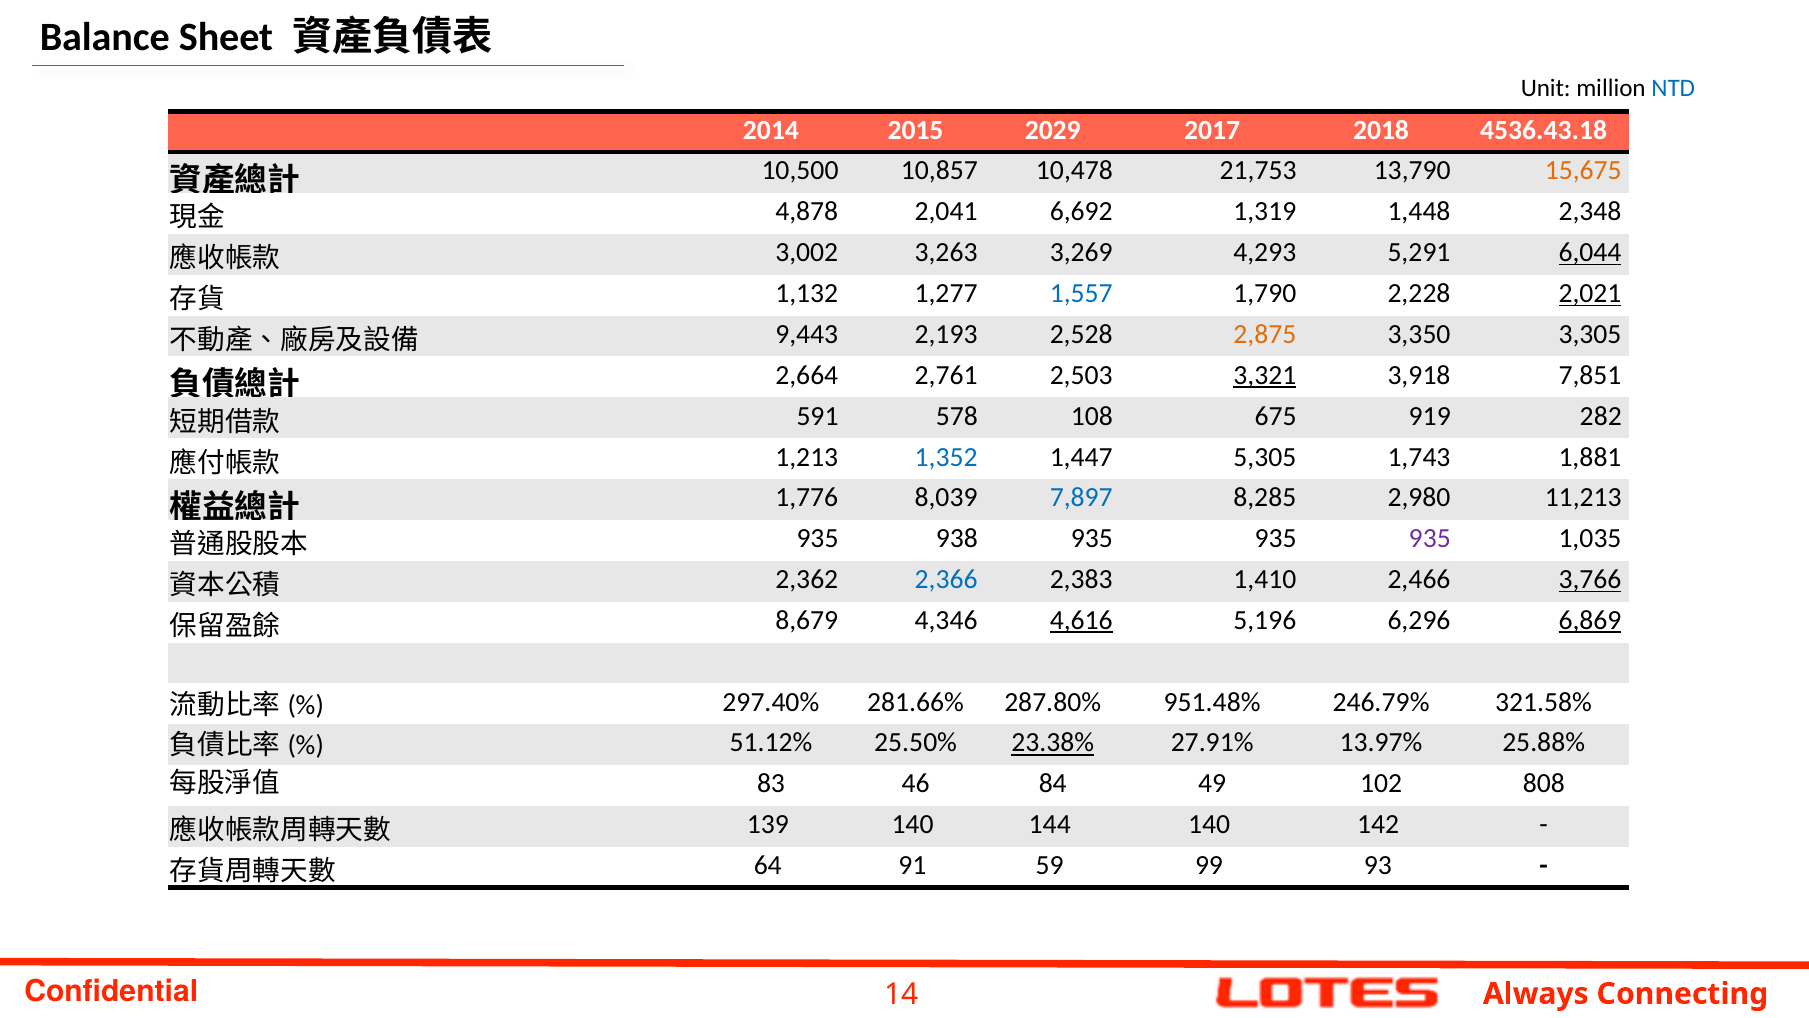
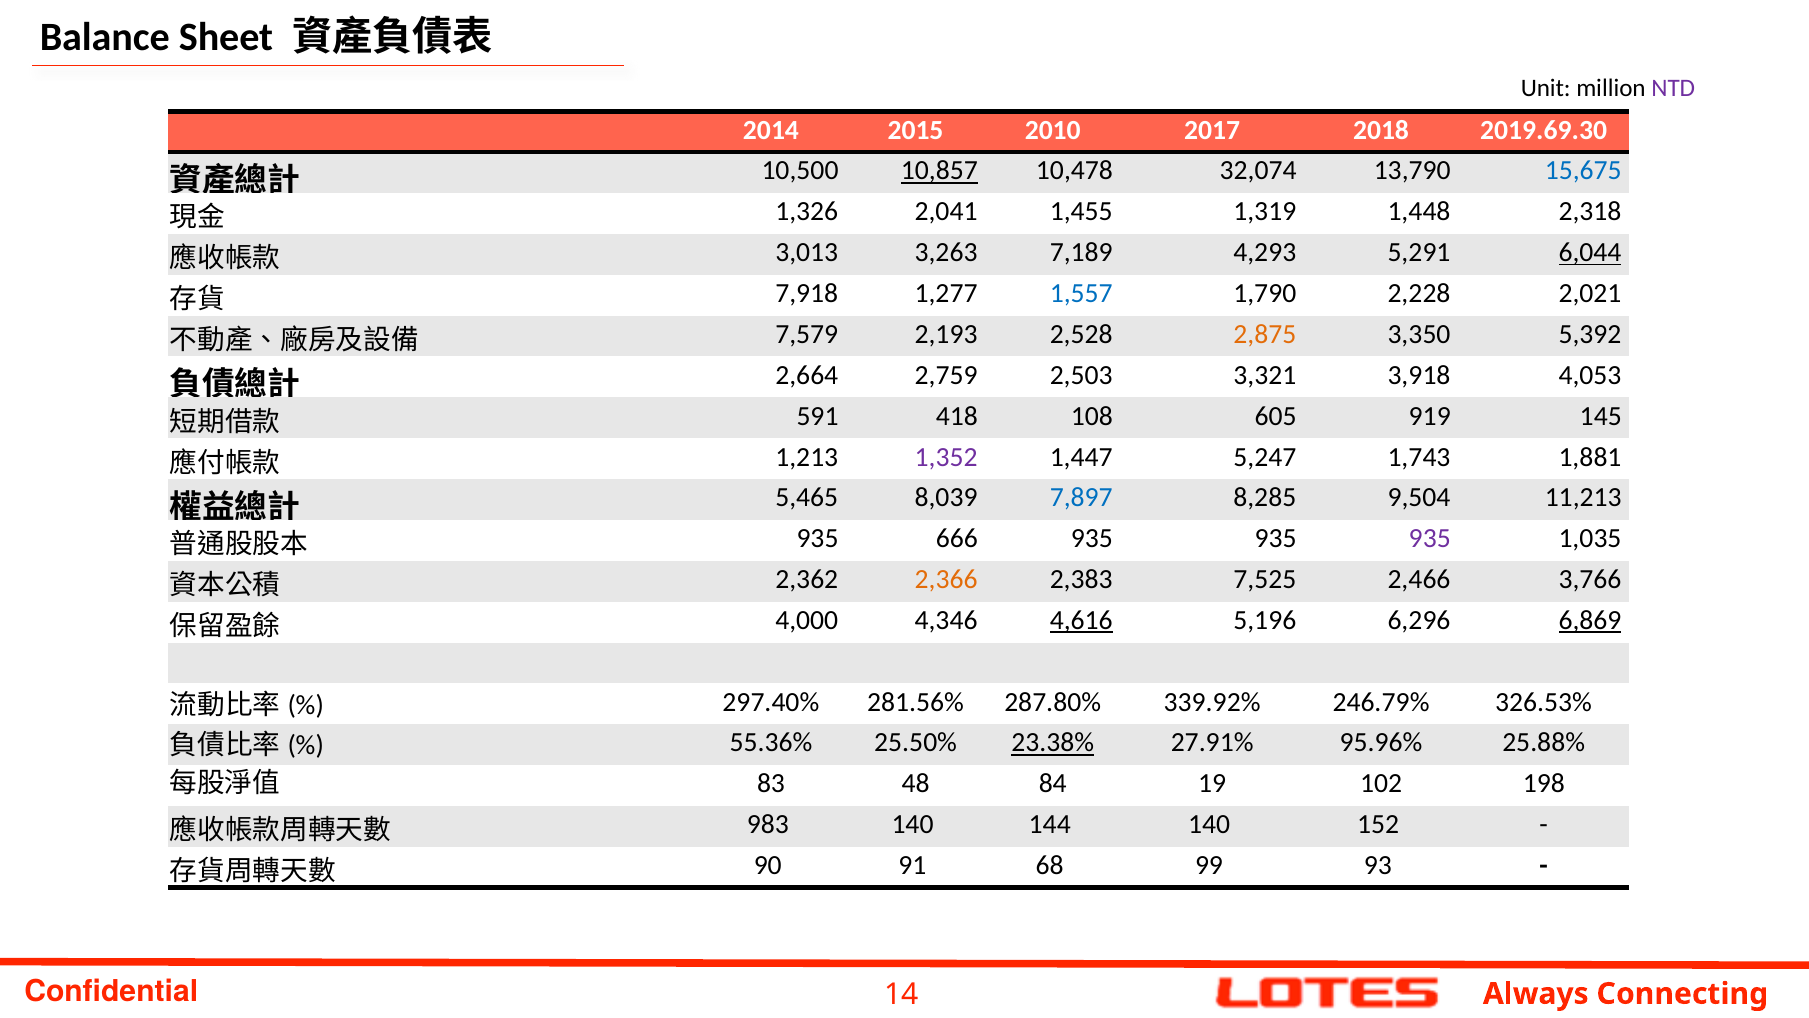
NTD colour: blue -> purple
2029: 2029 -> 2010
4536.43.18: 4536.43.18 -> 2019.69.30
10,857 underline: none -> present
21,753: 21,753 -> 32,074
15,675 colour: orange -> blue
4,878: 4,878 -> 1,326
6,692: 6,692 -> 1,455
2,348: 2,348 -> 2,318
3,002: 3,002 -> 3,013
3,269: 3,269 -> 7,189
1,132: 1,132 -> 7,918
2,021 underline: present -> none
9,443: 9,443 -> 7,579
3,305: 3,305 -> 5,392
2,761: 2,761 -> 2,759
3,321 underline: present -> none
7,851: 7,851 -> 4,053
578: 578 -> 418
675: 675 -> 605
282: 282 -> 145
1,352 colour: blue -> purple
5,305: 5,305 -> 5,247
1,776: 1,776 -> 5,465
2,980: 2,980 -> 9,504
938: 938 -> 666
2,366 colour: blue -> orange
1,410: 1,410 -> 7,525
3,766 underline: present -> none
8,679: 8,679 -> 4,000
281.66%: 281.66% -> 281.56%
951.48%: 951.48% -> 339.92%
321.58%: 321.58% -> 326.53%
51.12%: 51.12% -> 55.36%
13.97%: 13.97% -> 95.96%
46: 46 -> 48
49: 49 -> 19
808: 808 -> 198
139: 139 -> 983
142: 142 -> 152
64: 64 -> 90
59: 59 -> 68
